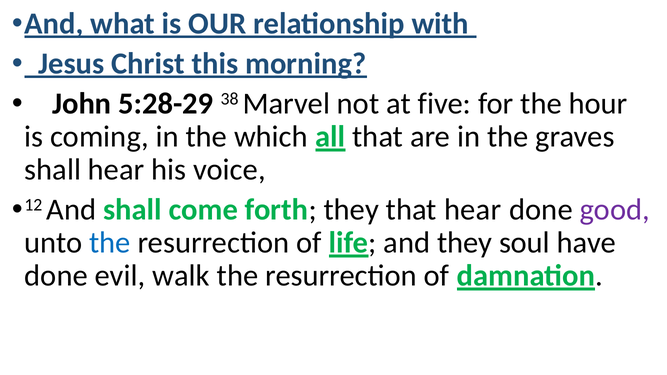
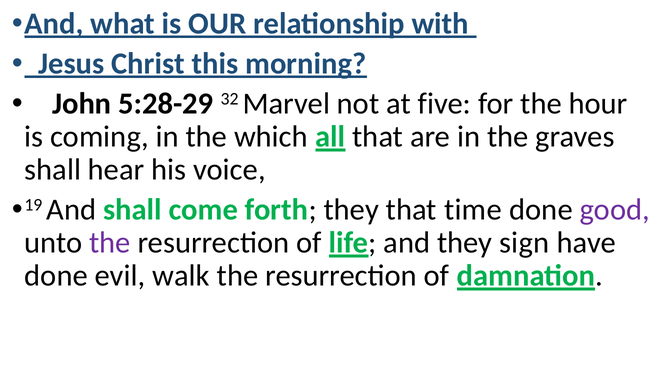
38: 38 -> 32
12: 12 -> 19
that hear: hear -> time
the at (110, 243) colour: blue -> purple
soul: soul -> sign
